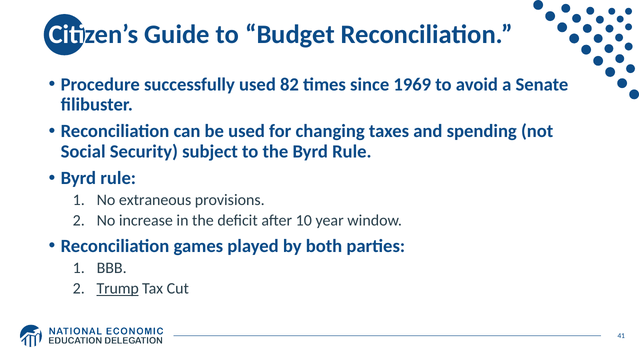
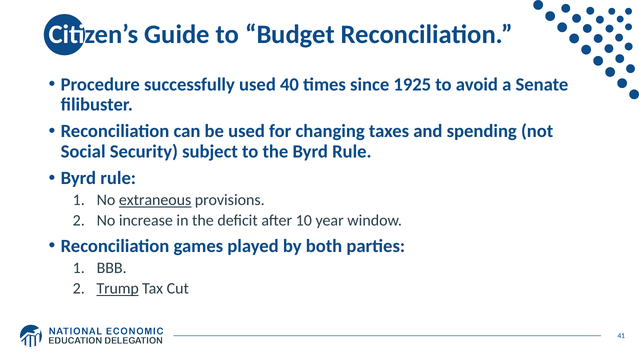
82: 82 -> 40
1969: 1969 -> 1925
extraneous underline: none -> present
